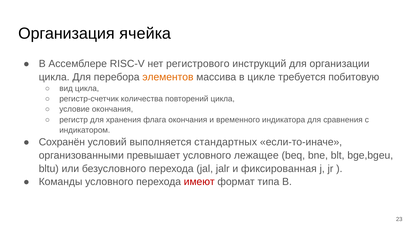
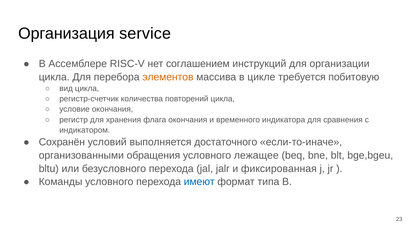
ячейка: ячейка -> service
регистрового: регистрового -> соглашением
стандартных: стандартных -> достаточного
превышает: превышает -> обращения
имеют colour: red -> blue
